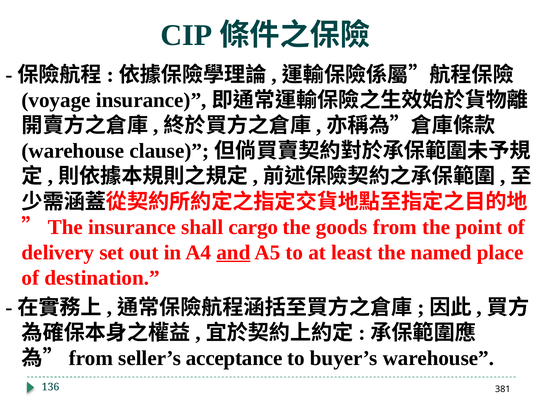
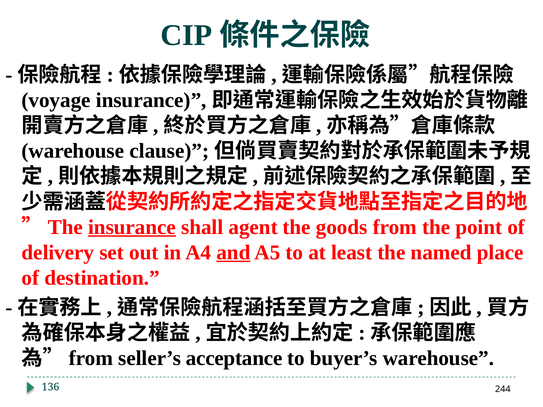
insurance at (132, 227) underline: none -> present
cargo: cargo -> agent
381: 381 -> 244
